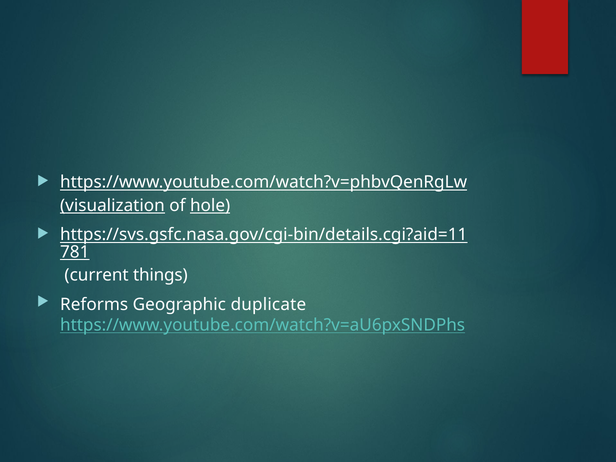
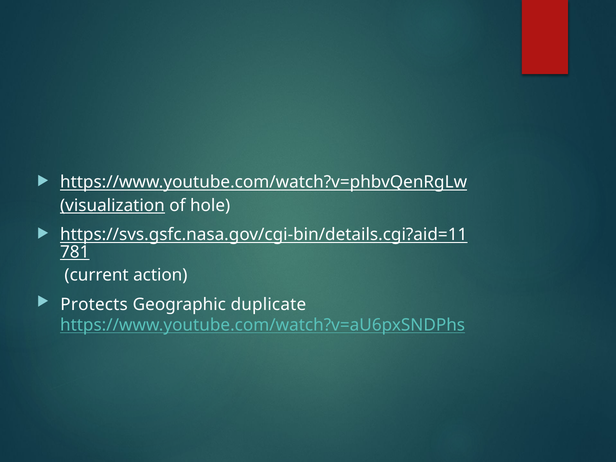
hole underline: present -> none
things: things -> action
Reforms: Reforms -> Protects
